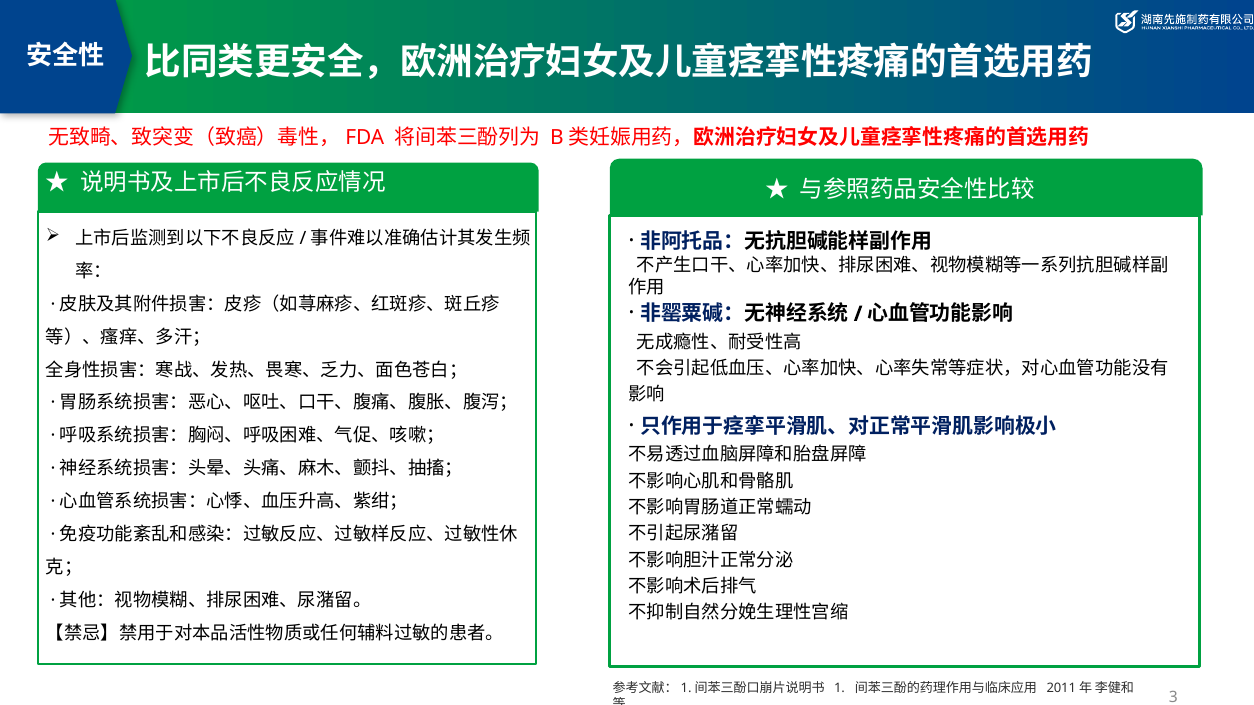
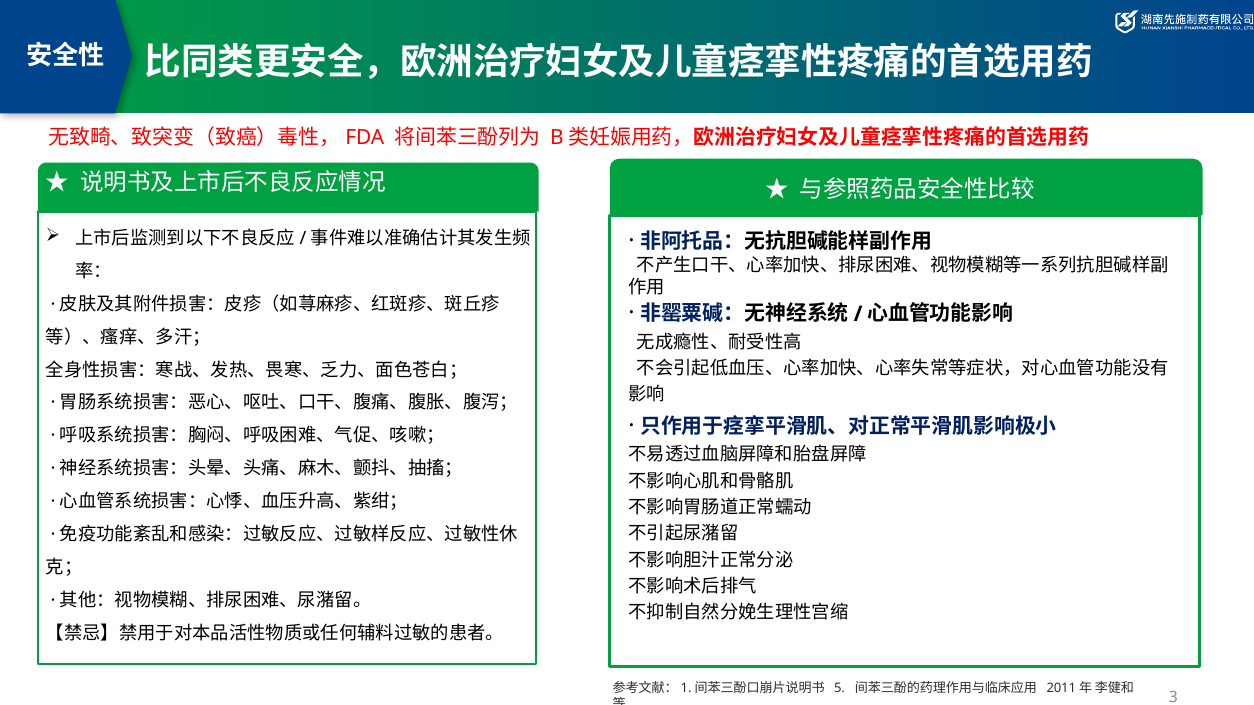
1: 1 -> 5
